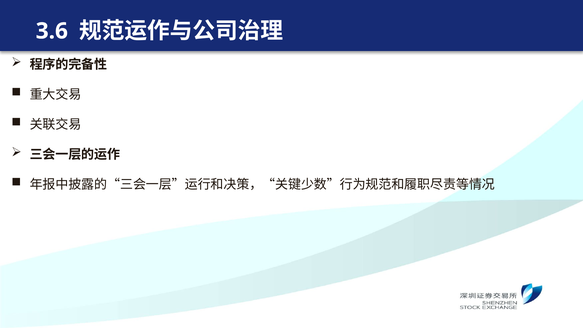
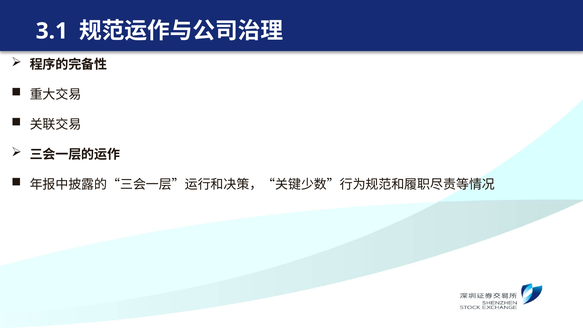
3.6: 3.6 -> 3.1
